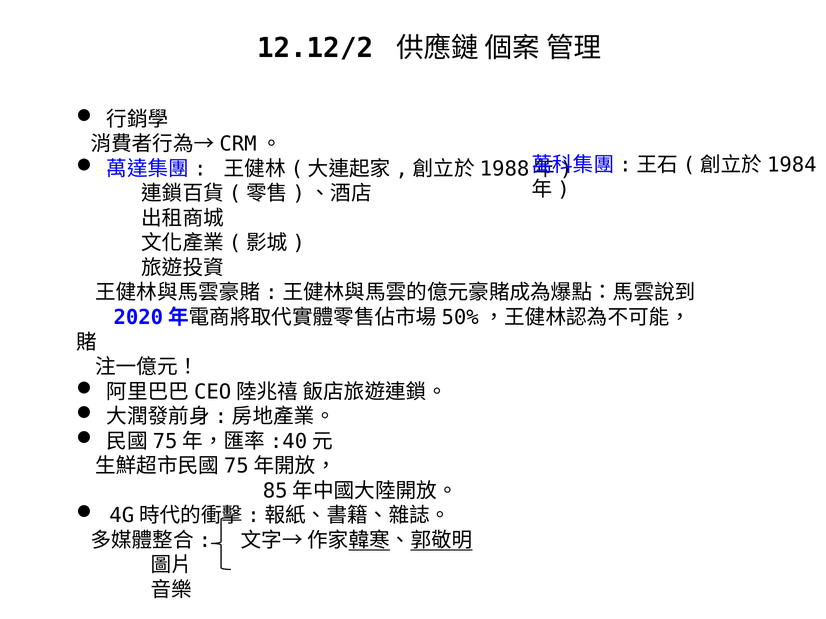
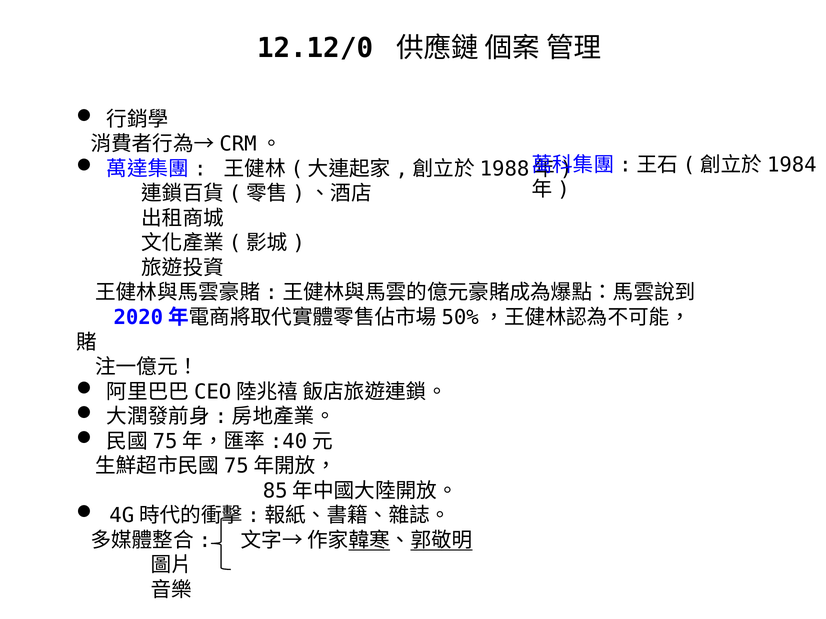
12.12/2: 12.12/2 -> 12.12/0
